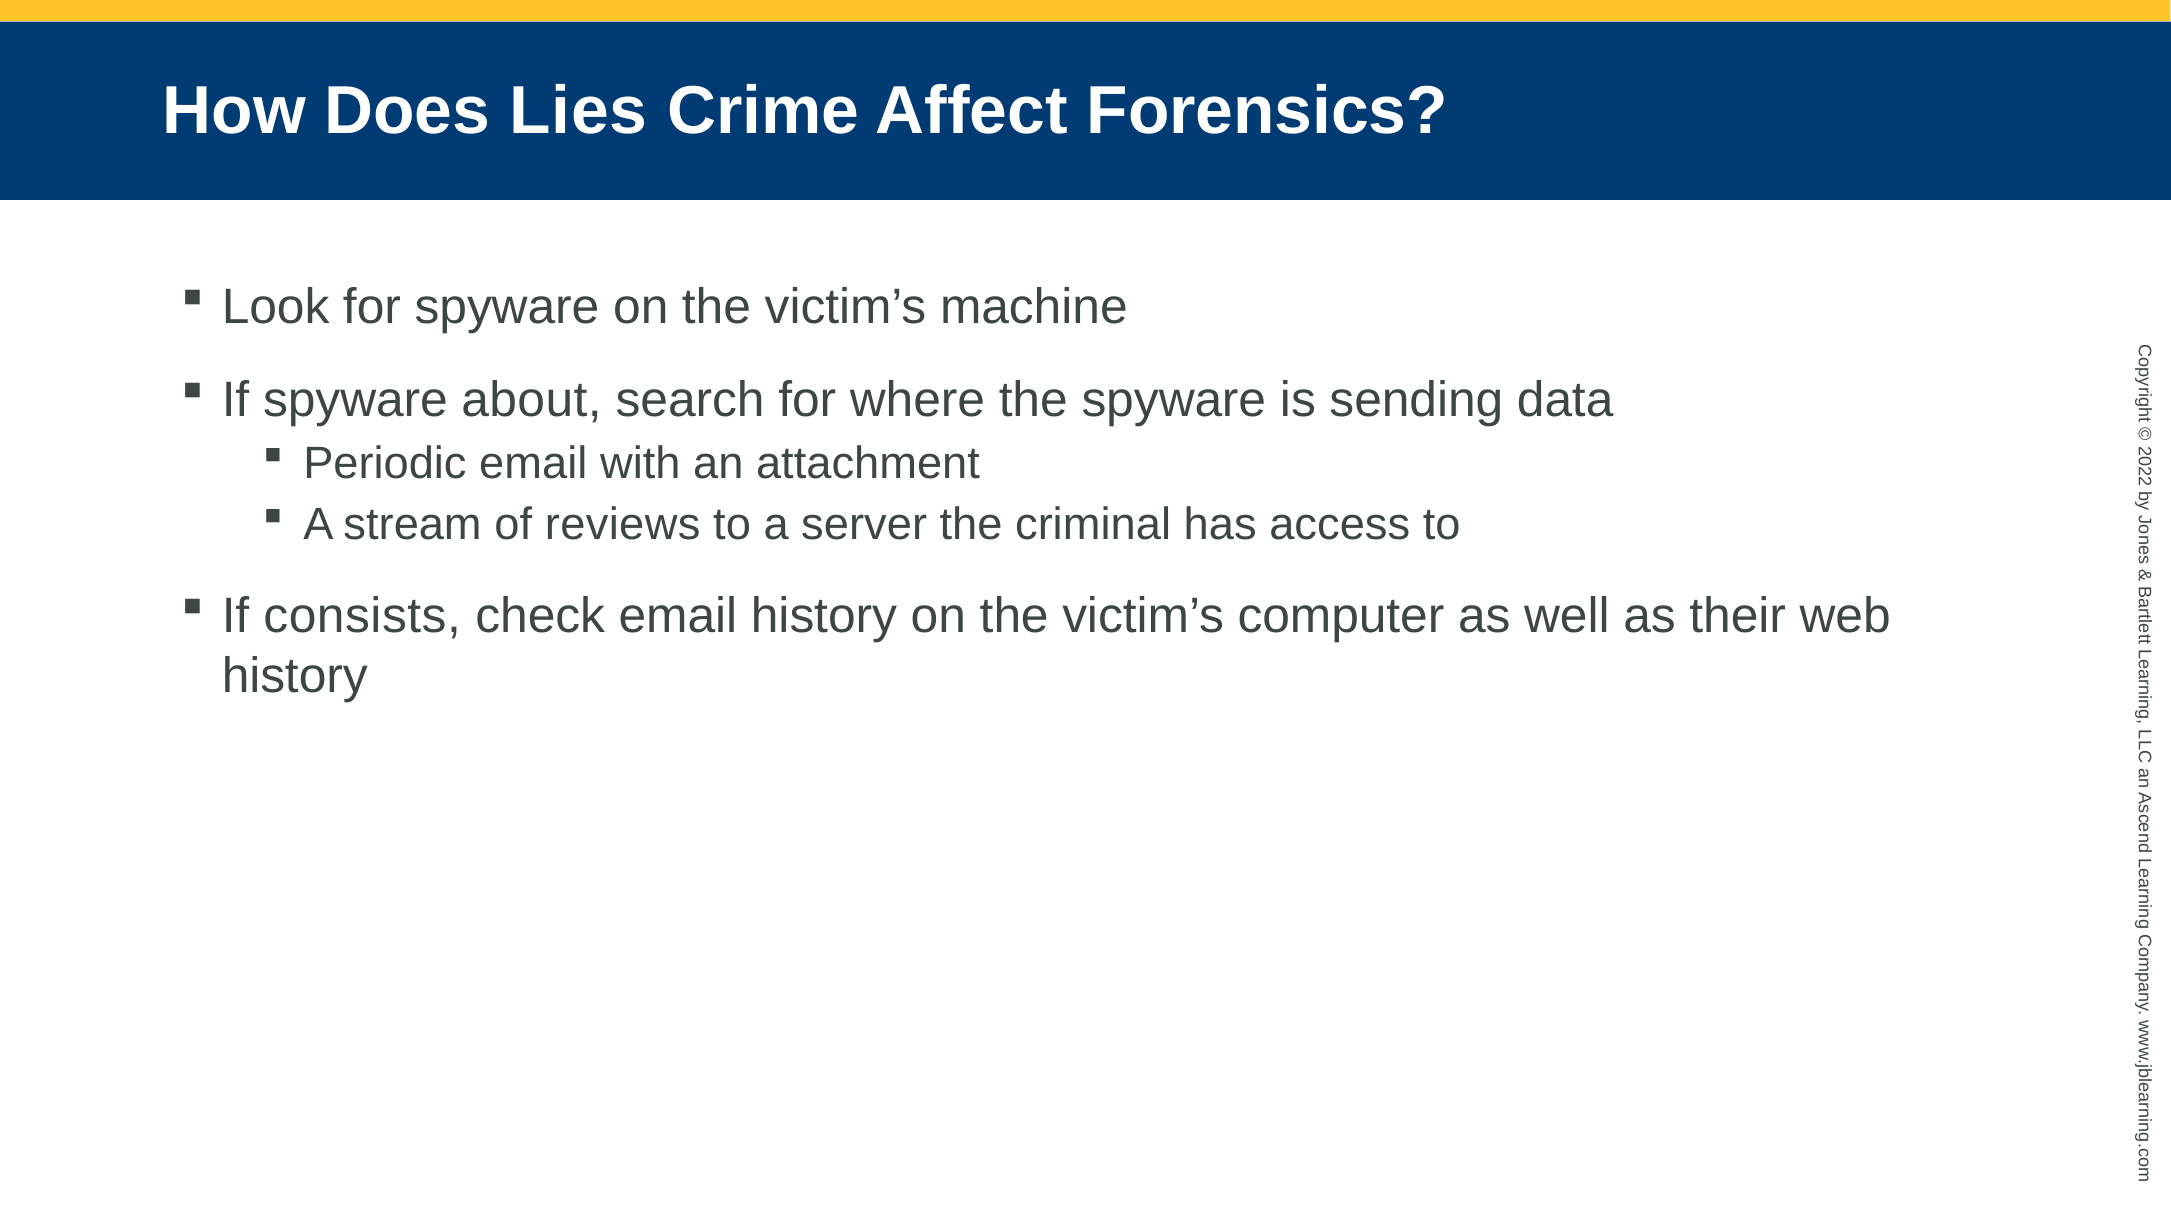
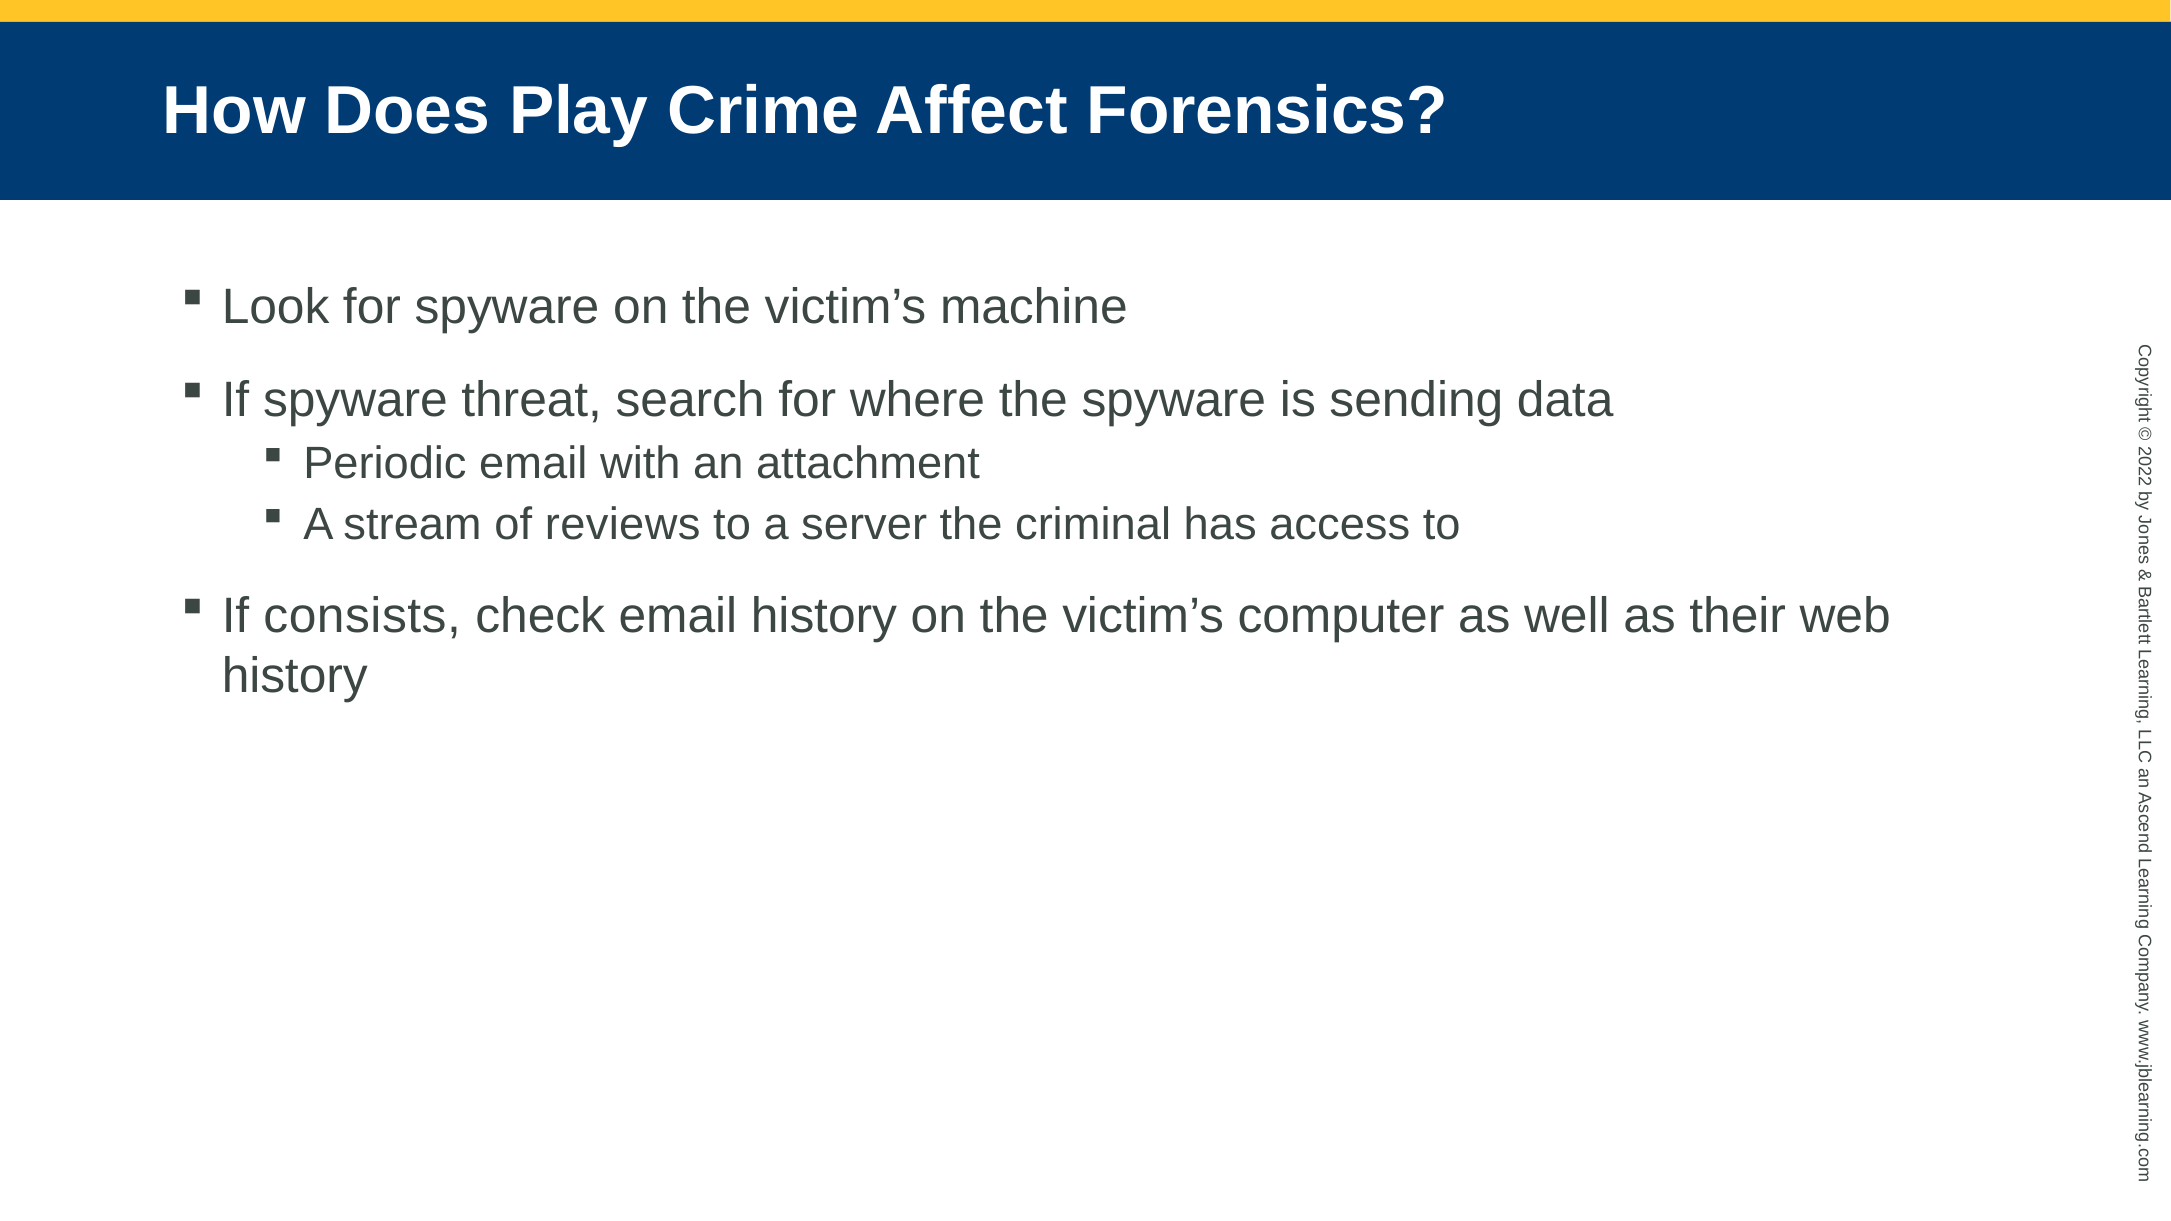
Lies: Lies -> Play
about: about -> threat
